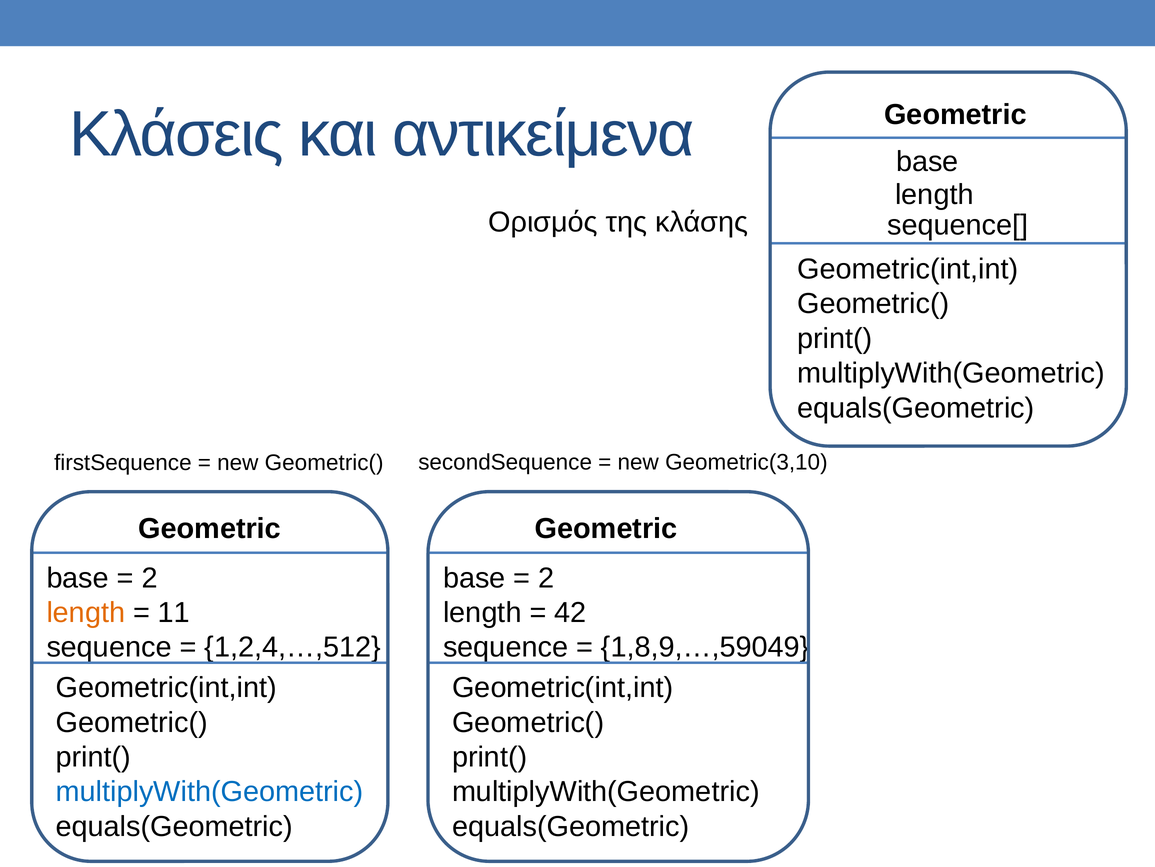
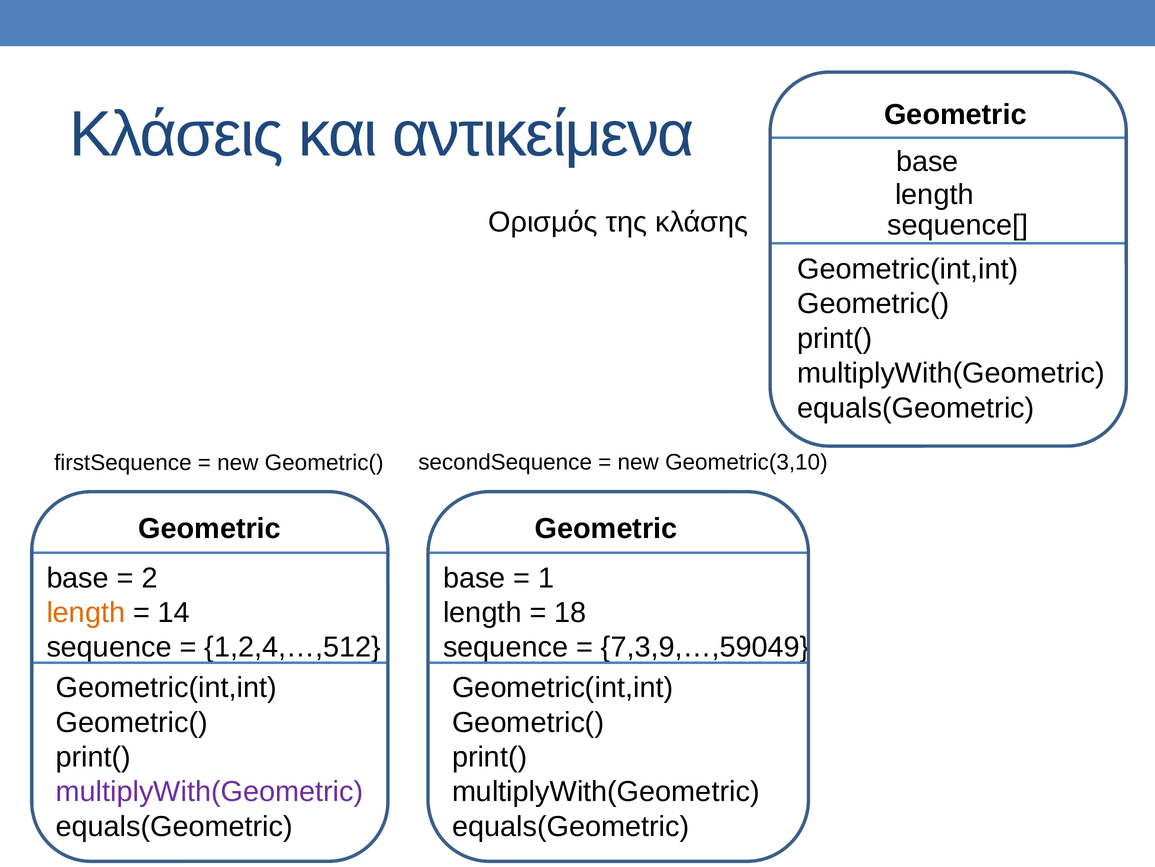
2 at (546, 577): 2 -> 1
11: 11 -> 14
42: 42 -> 18
1,8,9,…,59049: 1,8,9,…,59049 -> 7,3,9,…,59049
multiplyWith(Geometric at (210, 791) colour: blue -> purple
